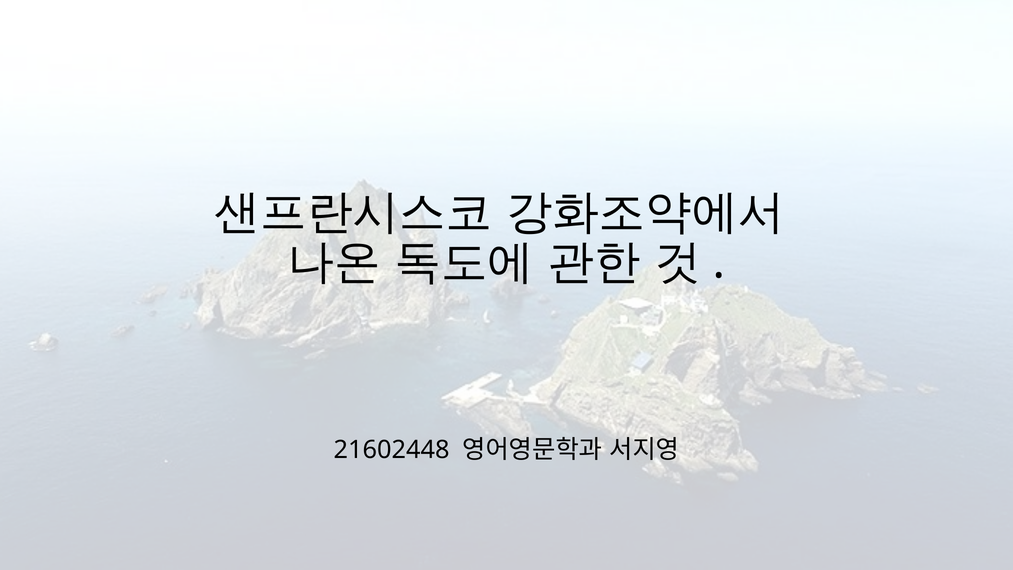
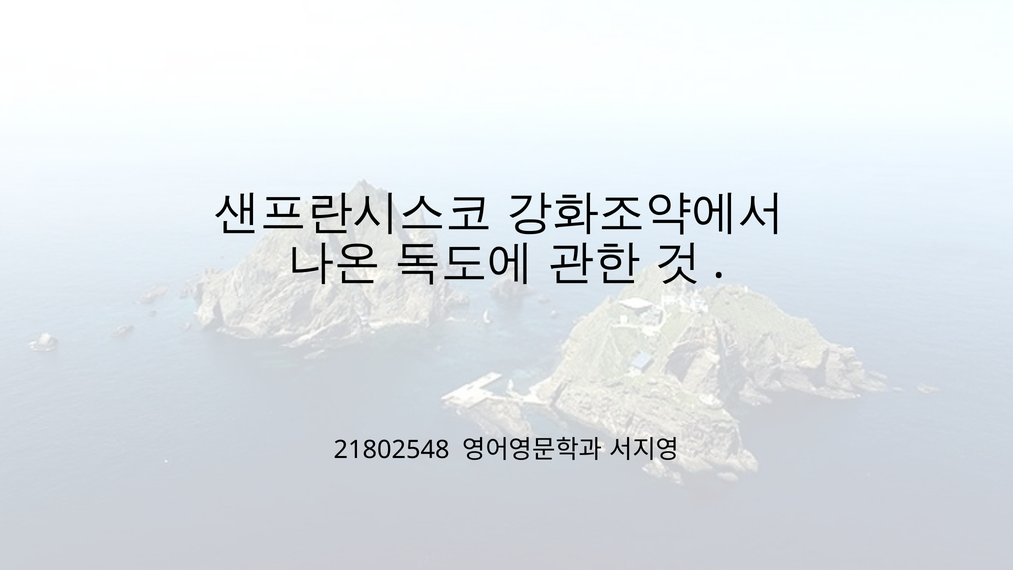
21602448: 21602448 -> 21802548
